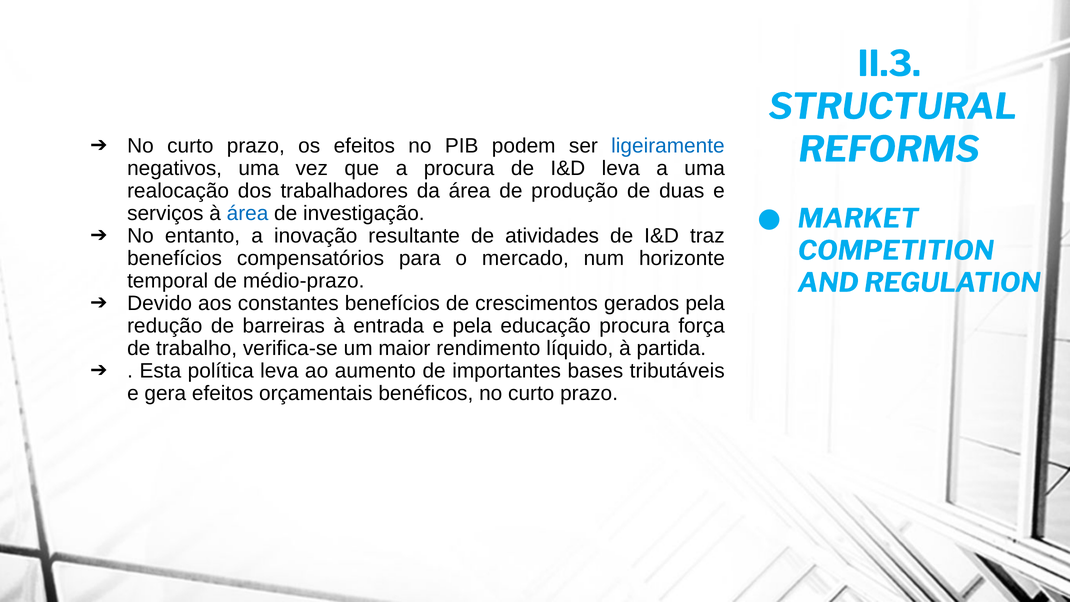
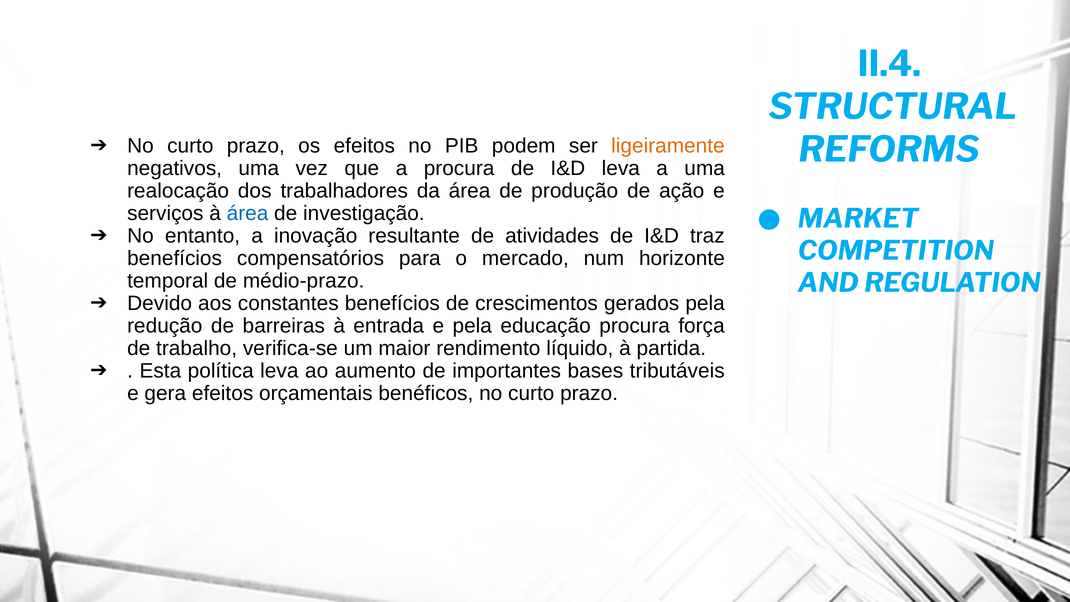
II.3: II.3 -> II.4
ligeiramente colour: blue -> orange
duas: duas -> ação
